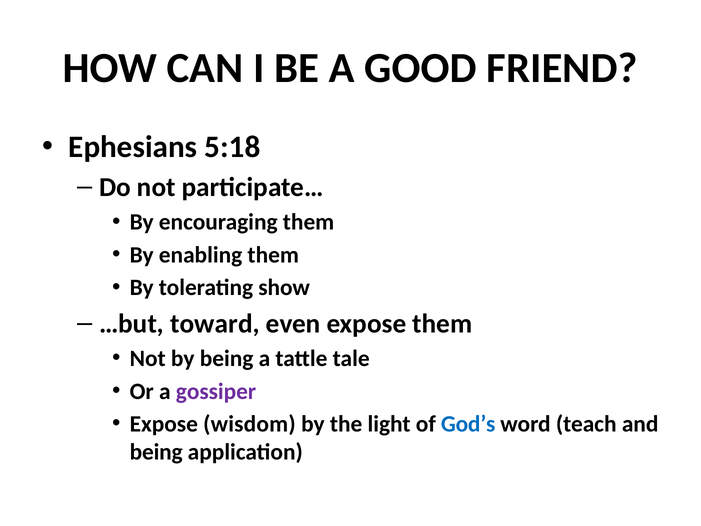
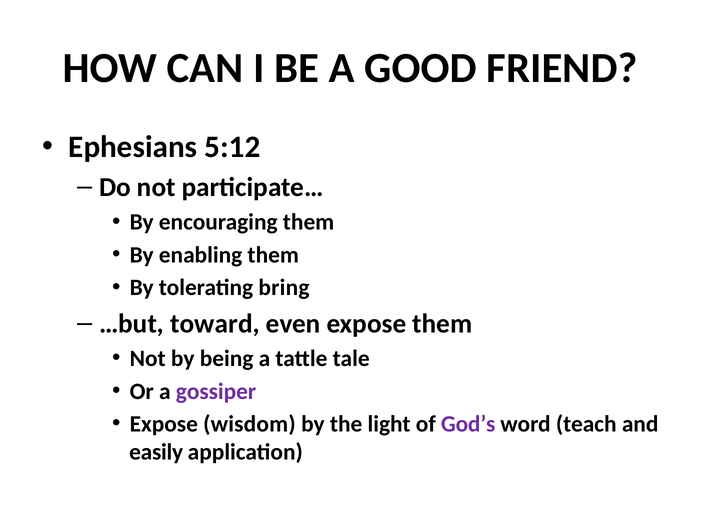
5:18: 5:18 -> 5:12
show: show -> bring
God’s colour: blue -> purple
being at (156, 452): being -> easily
